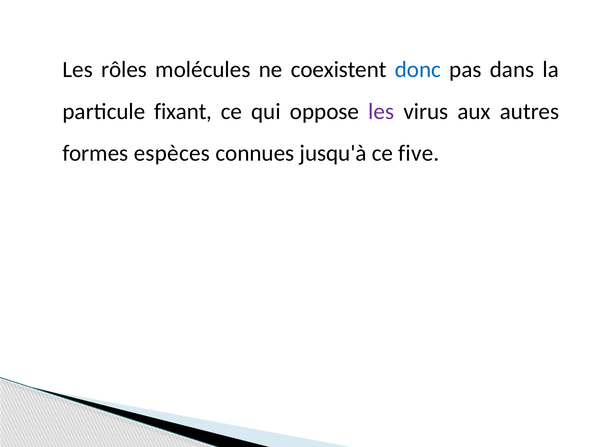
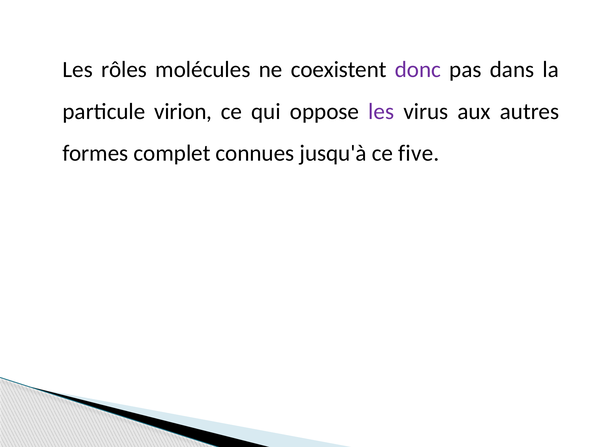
donc colour: blue -> purple
fixant: fixant -> virion
espèces: espèces -> complet
